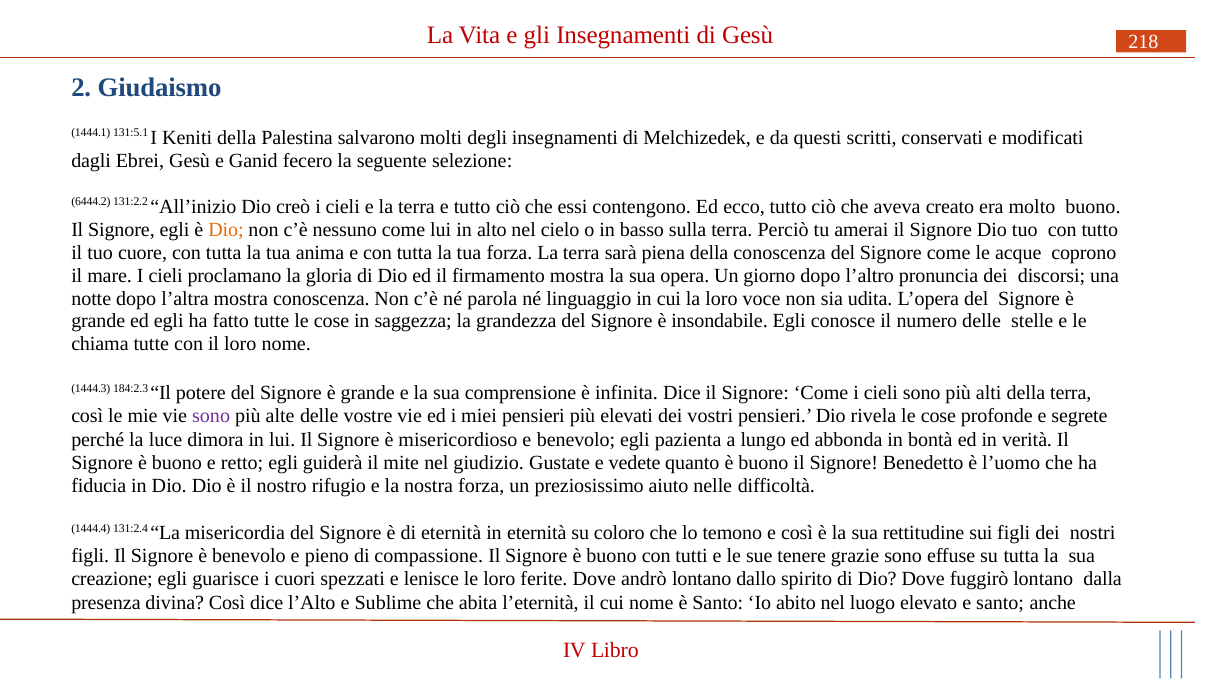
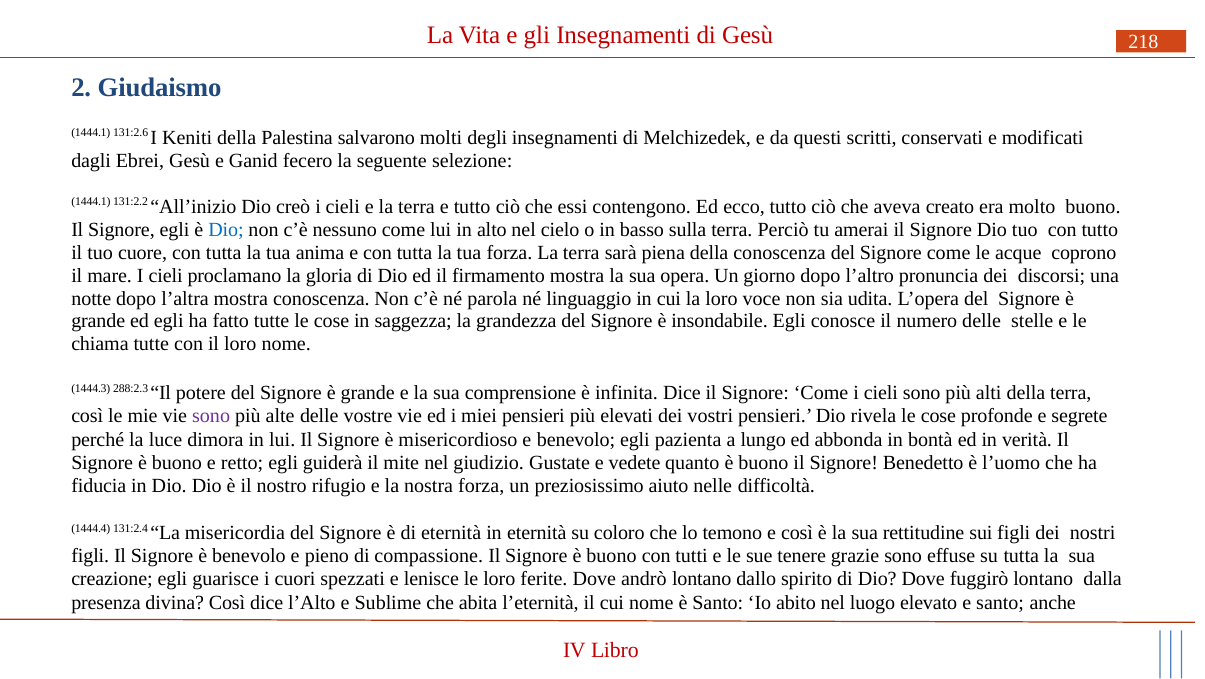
131:5.1: 131:5.1 -> 131:2.6
6444.2 at (91, 202): 6444.2 -> 1444.1
Dio at (226, 230) colour: orange -> blue
184:2.3: 184:2.3 -> 288:2.3
